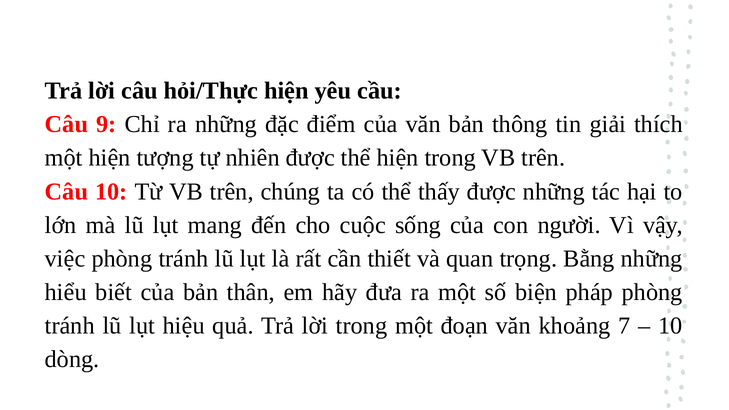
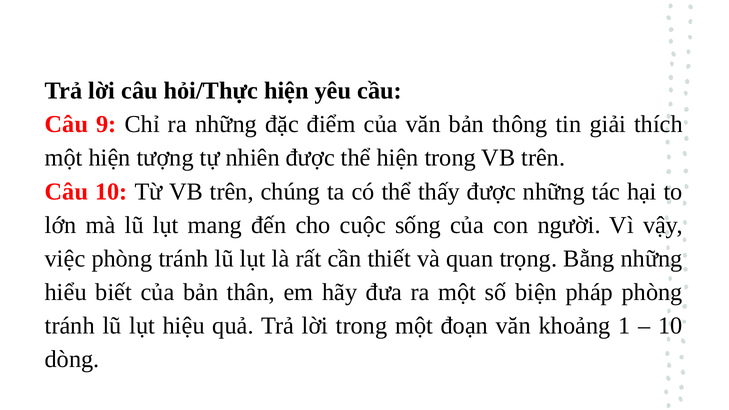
7: 7 -> 1
